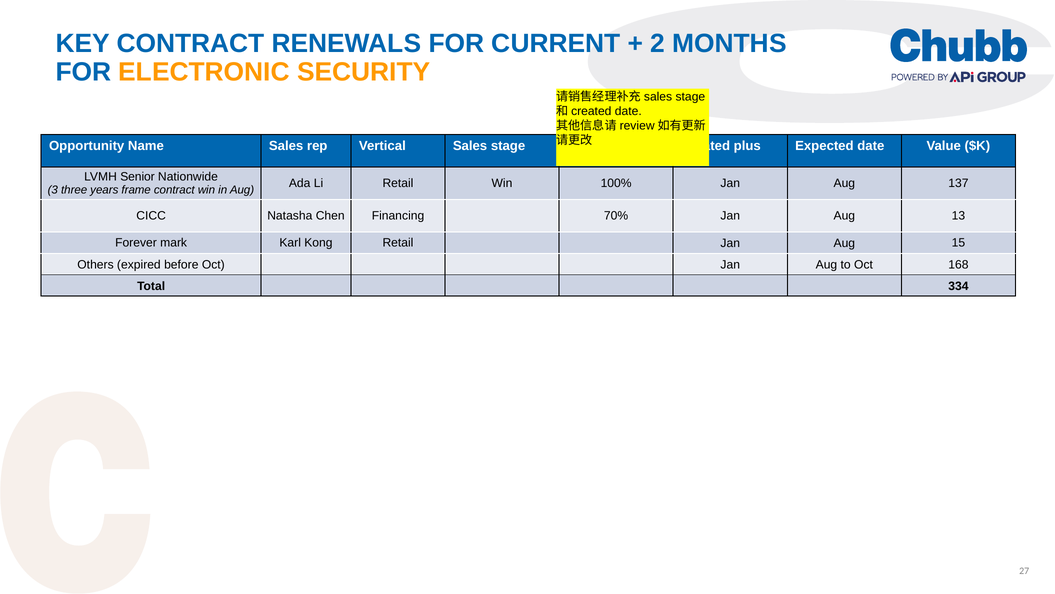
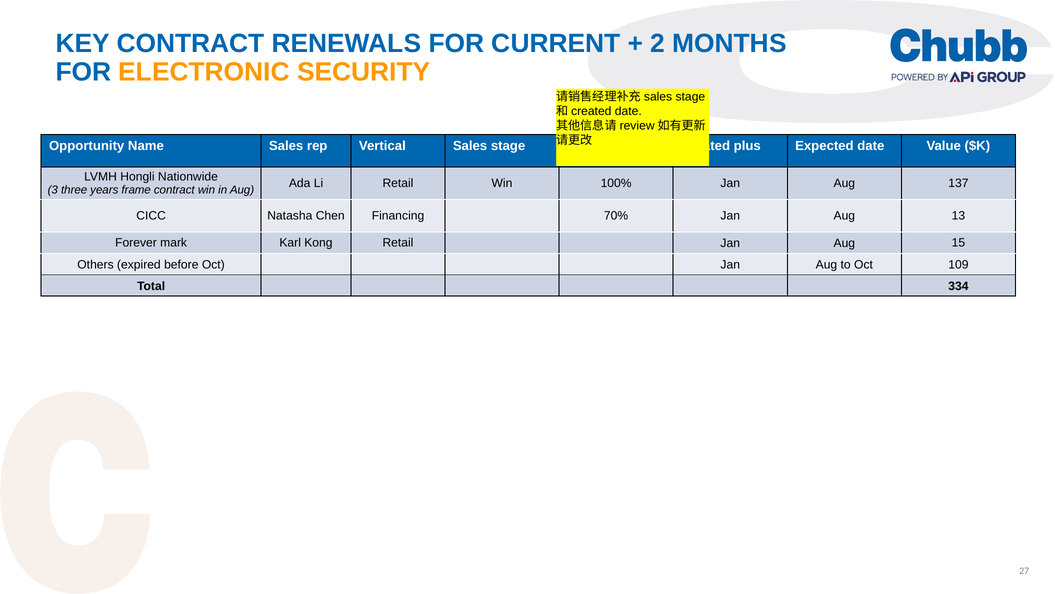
Senior: Senior -> Hongli
168: 168 -> 109
